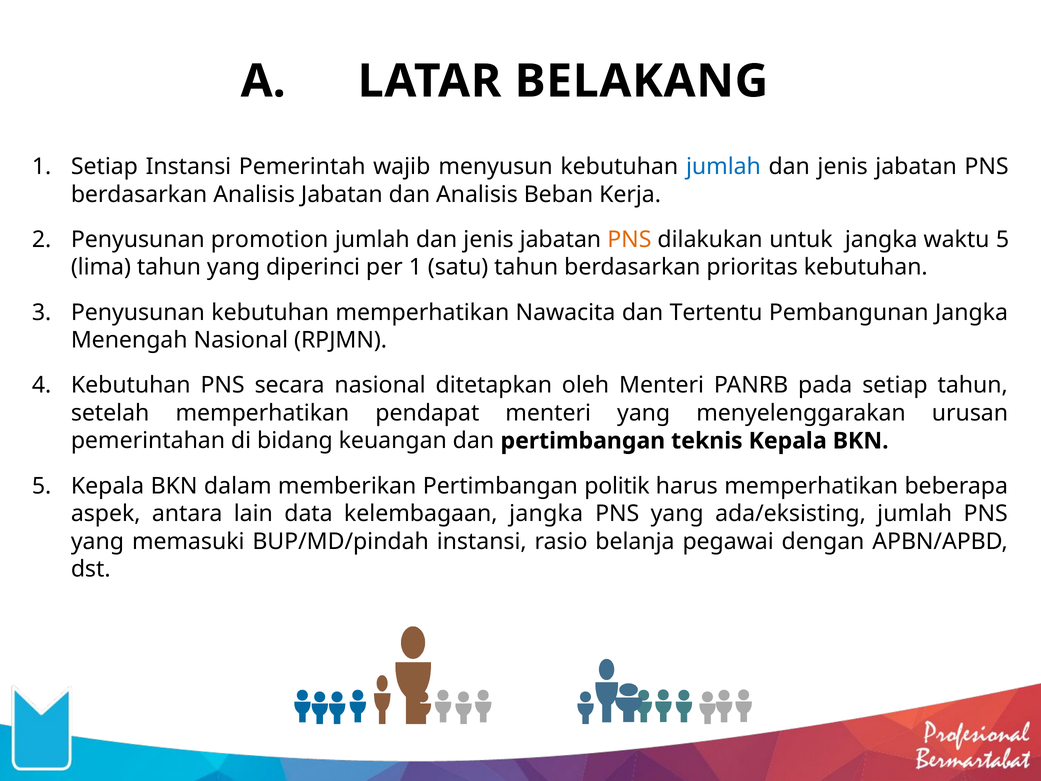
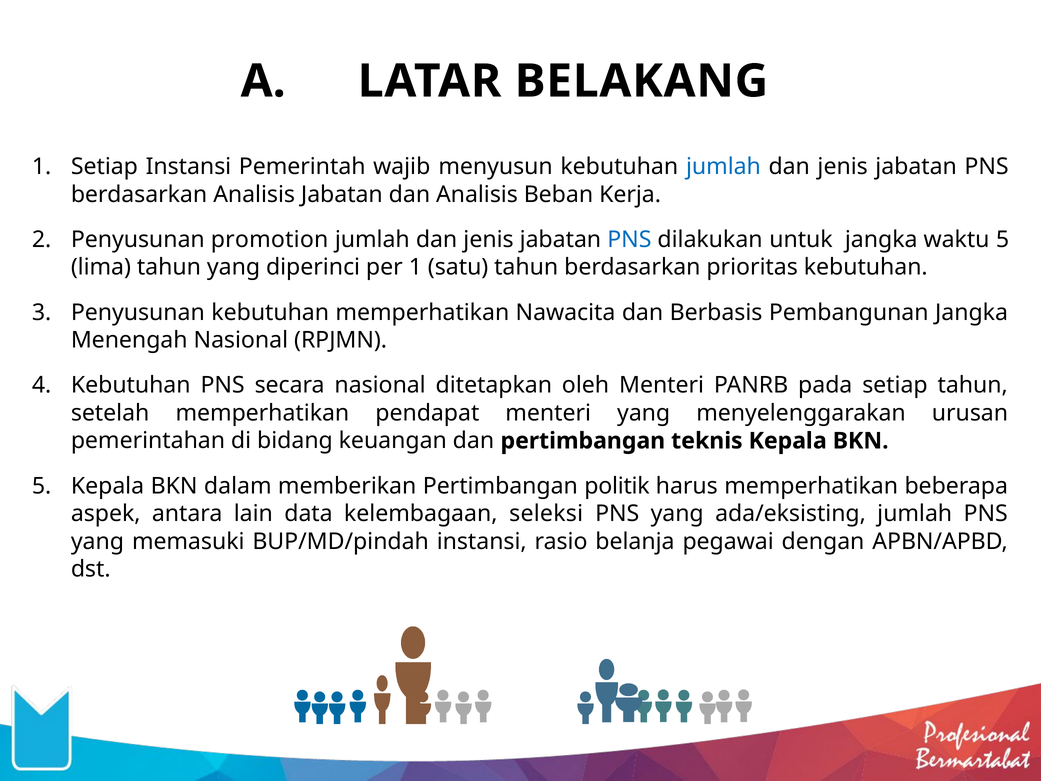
PNS at (629, 239) colour: orange -> blue
Tertentu: Tertentu -> Berbasis
kelembagaan jangka: jangka -> seleksi
